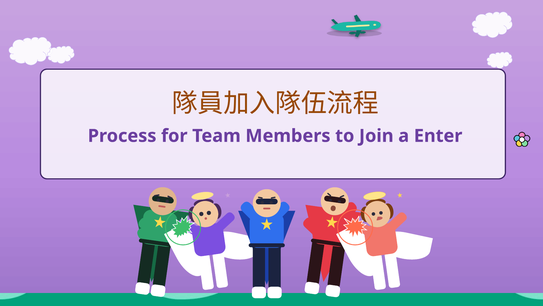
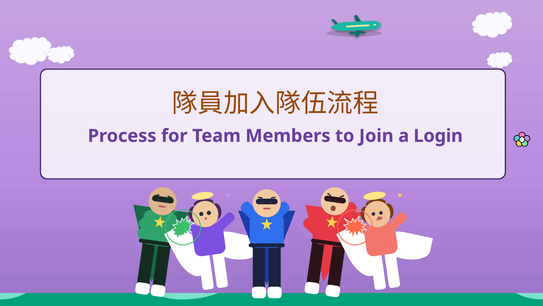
Enter: Enter -> Login
